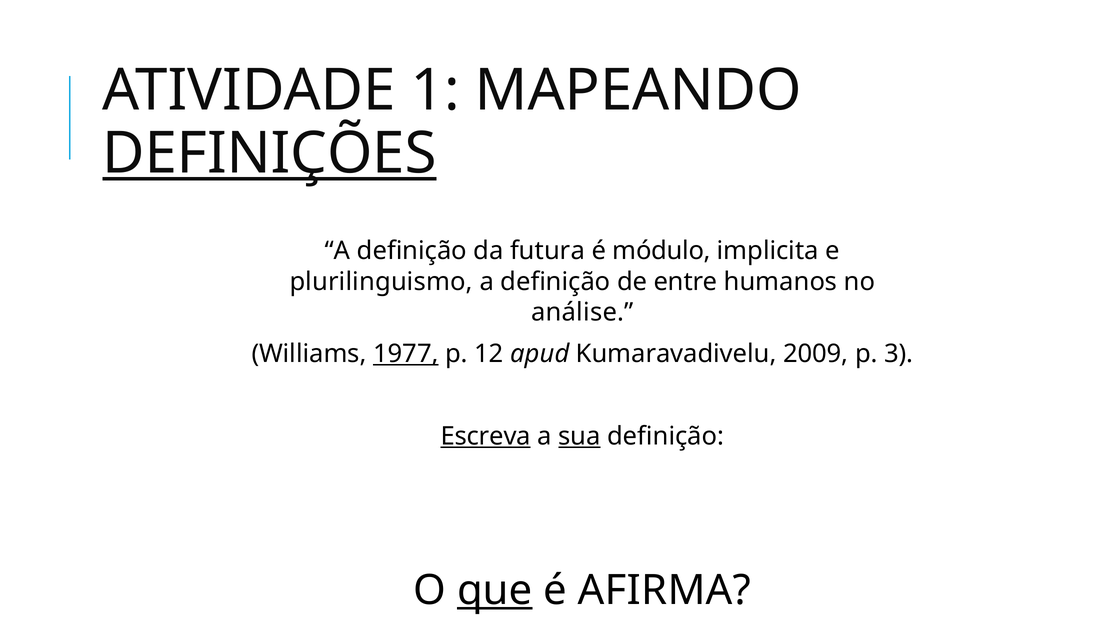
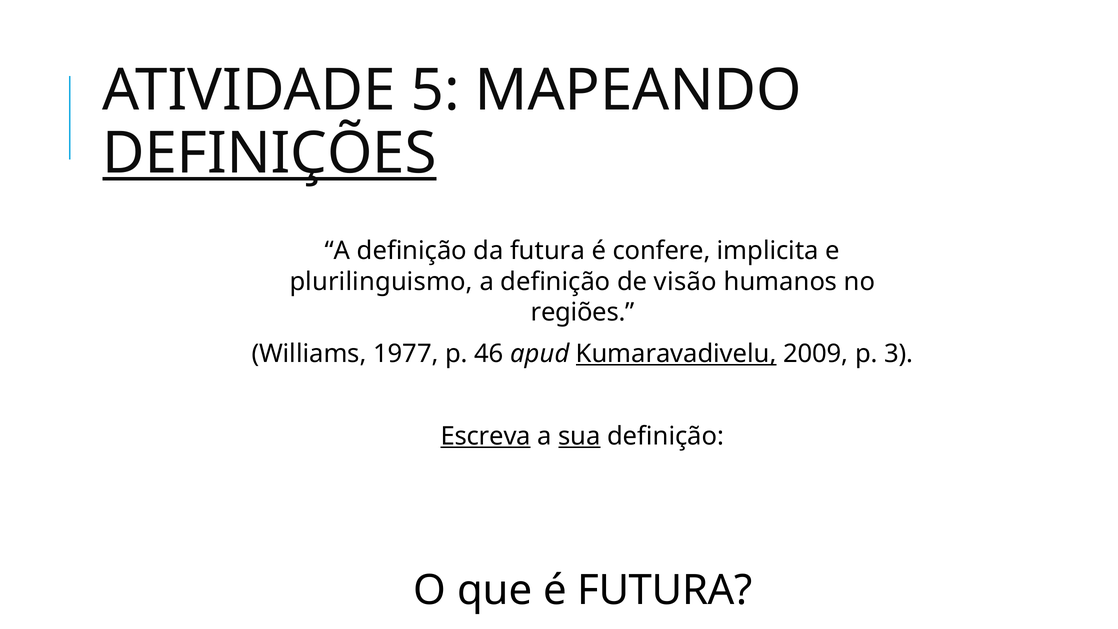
1: 1 -> 5
módulo: módulo -> confere
entre: entre -> visão
análise: análise -> regiões
1977 underline: present -> none
12: 12 -> 46
Kumaravadivelu underline: none -> present
que underline: present -> none
é AFIRMA: AFIRMA -> FUTURA
